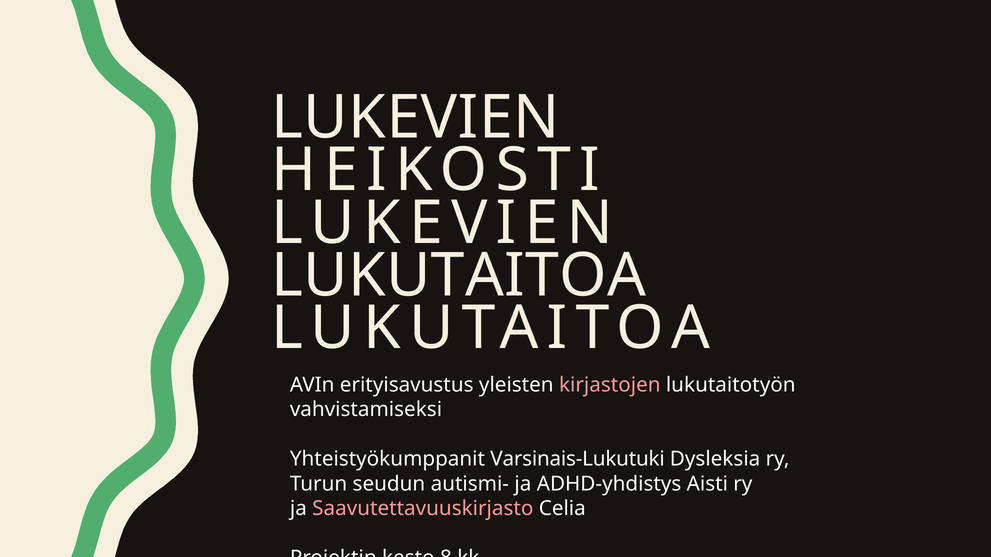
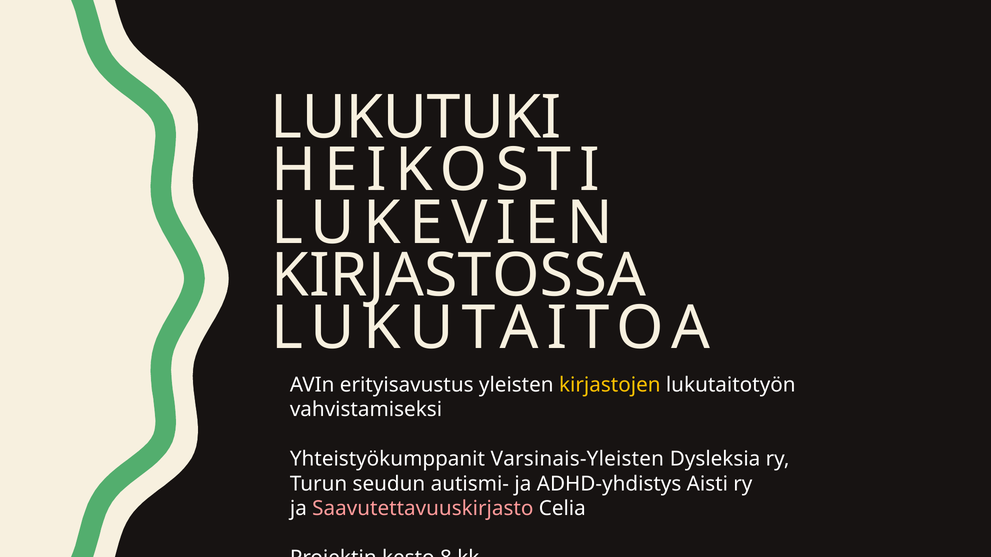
LUKEVIEN at (415, 118): LUKEVIEN -> LUKUTUKI
LUKUTAITOA at (459, 276): LUKUTAITOA -> KIRJASTOSSA
kirjastojen colour: pink -> yellow
Varsinais-Lukutuki: Varsinais-Lukutuki -> Varsinais-Yleisten
